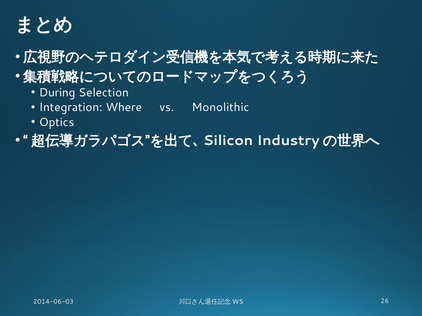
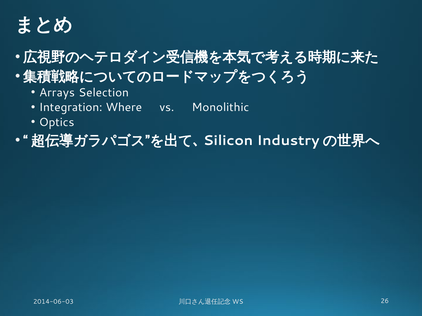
During: During -> Arrays
